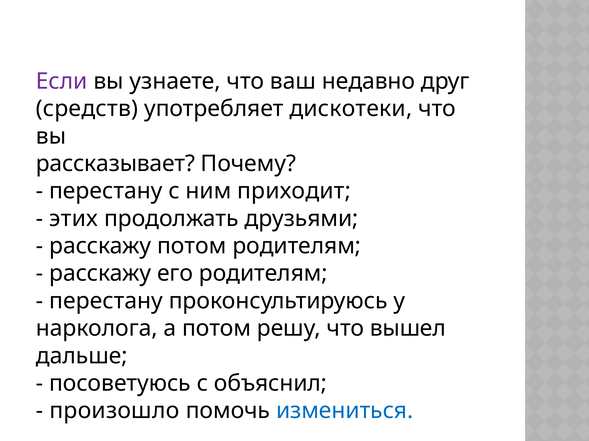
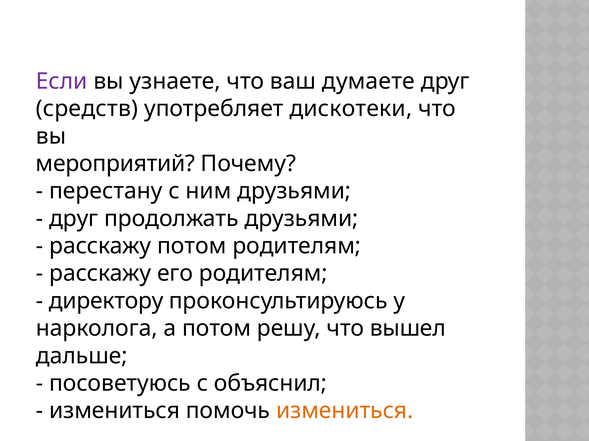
недавно: недавно -> думаете
рассказывает: рассказывает -> мероприятий
ним приходит: приходит -> друзьями
этих at (74, 219): этих -> друг
перестану at (106, 301): перестану -> директору
произошло at (114, 411): произошло -> измениться
измениться at (345, 411) colour: blue -> orange
